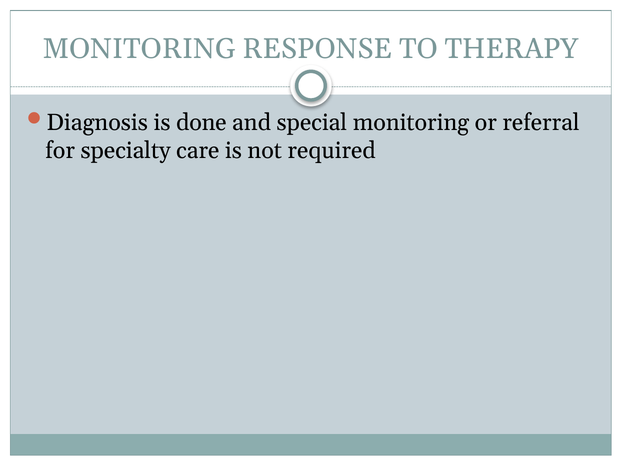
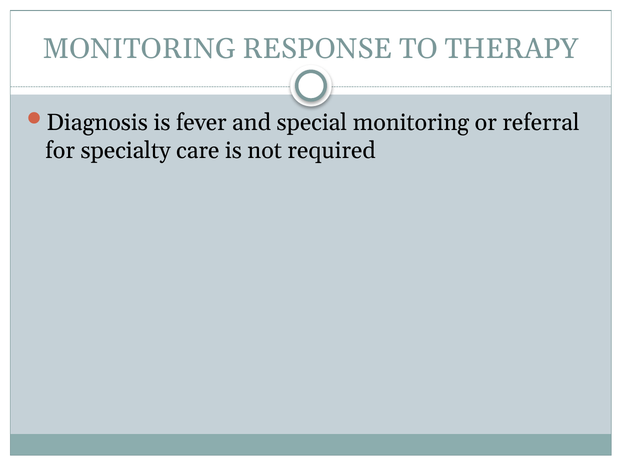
done: done -> fever
